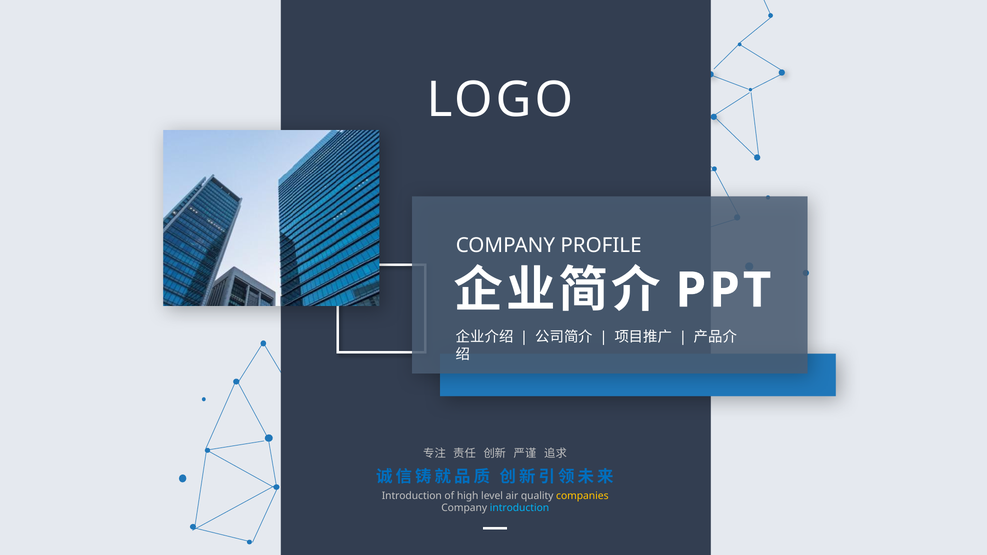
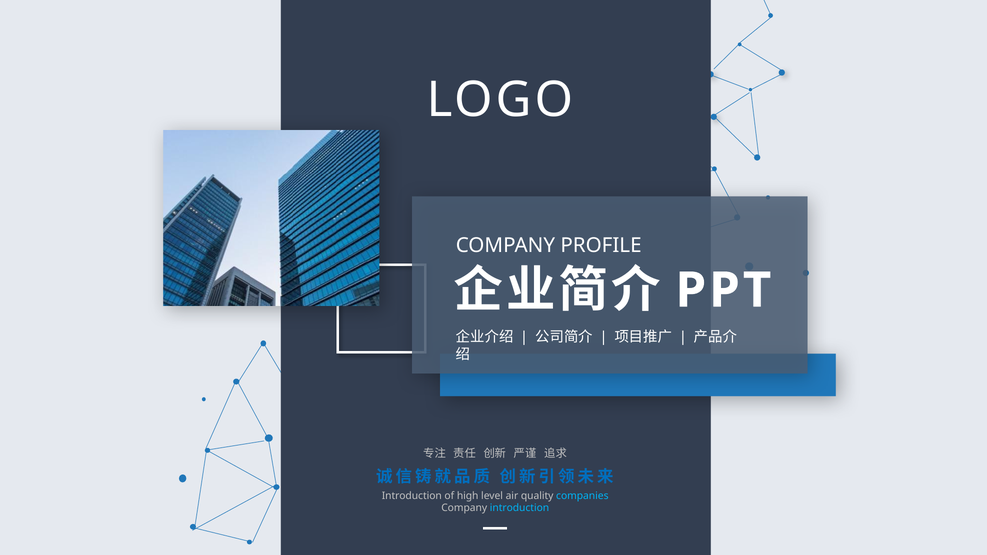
companies colour: yellow -> light blue
